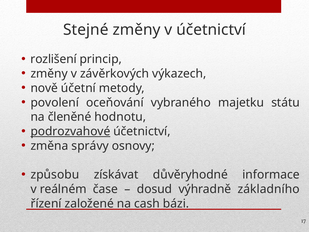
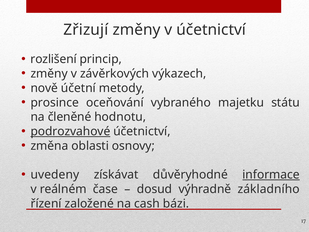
Stejné: Stejné -> Zřizují
povolení: povolení -> prosince
správy: správy -> oblasti
způsobu: způsobu -> uvedeny
informace underline: none -> present
